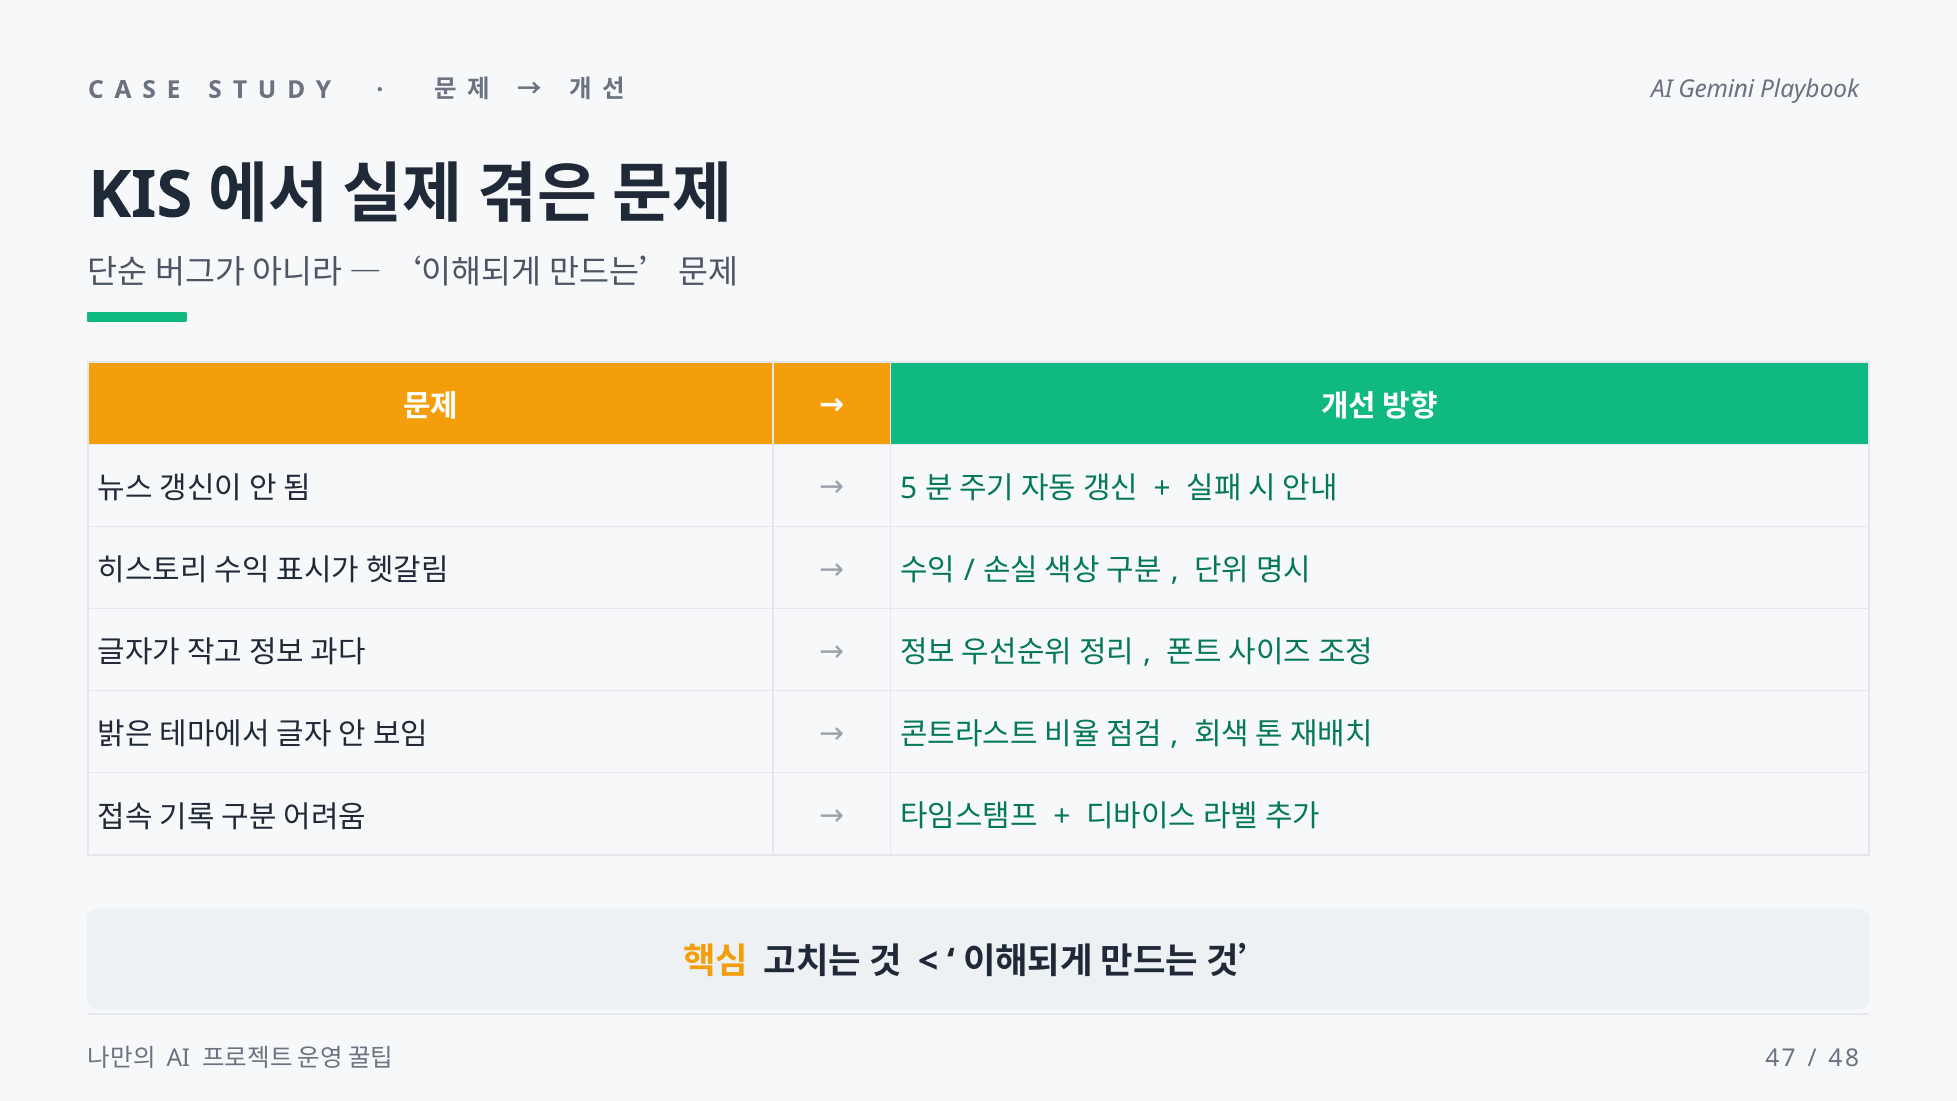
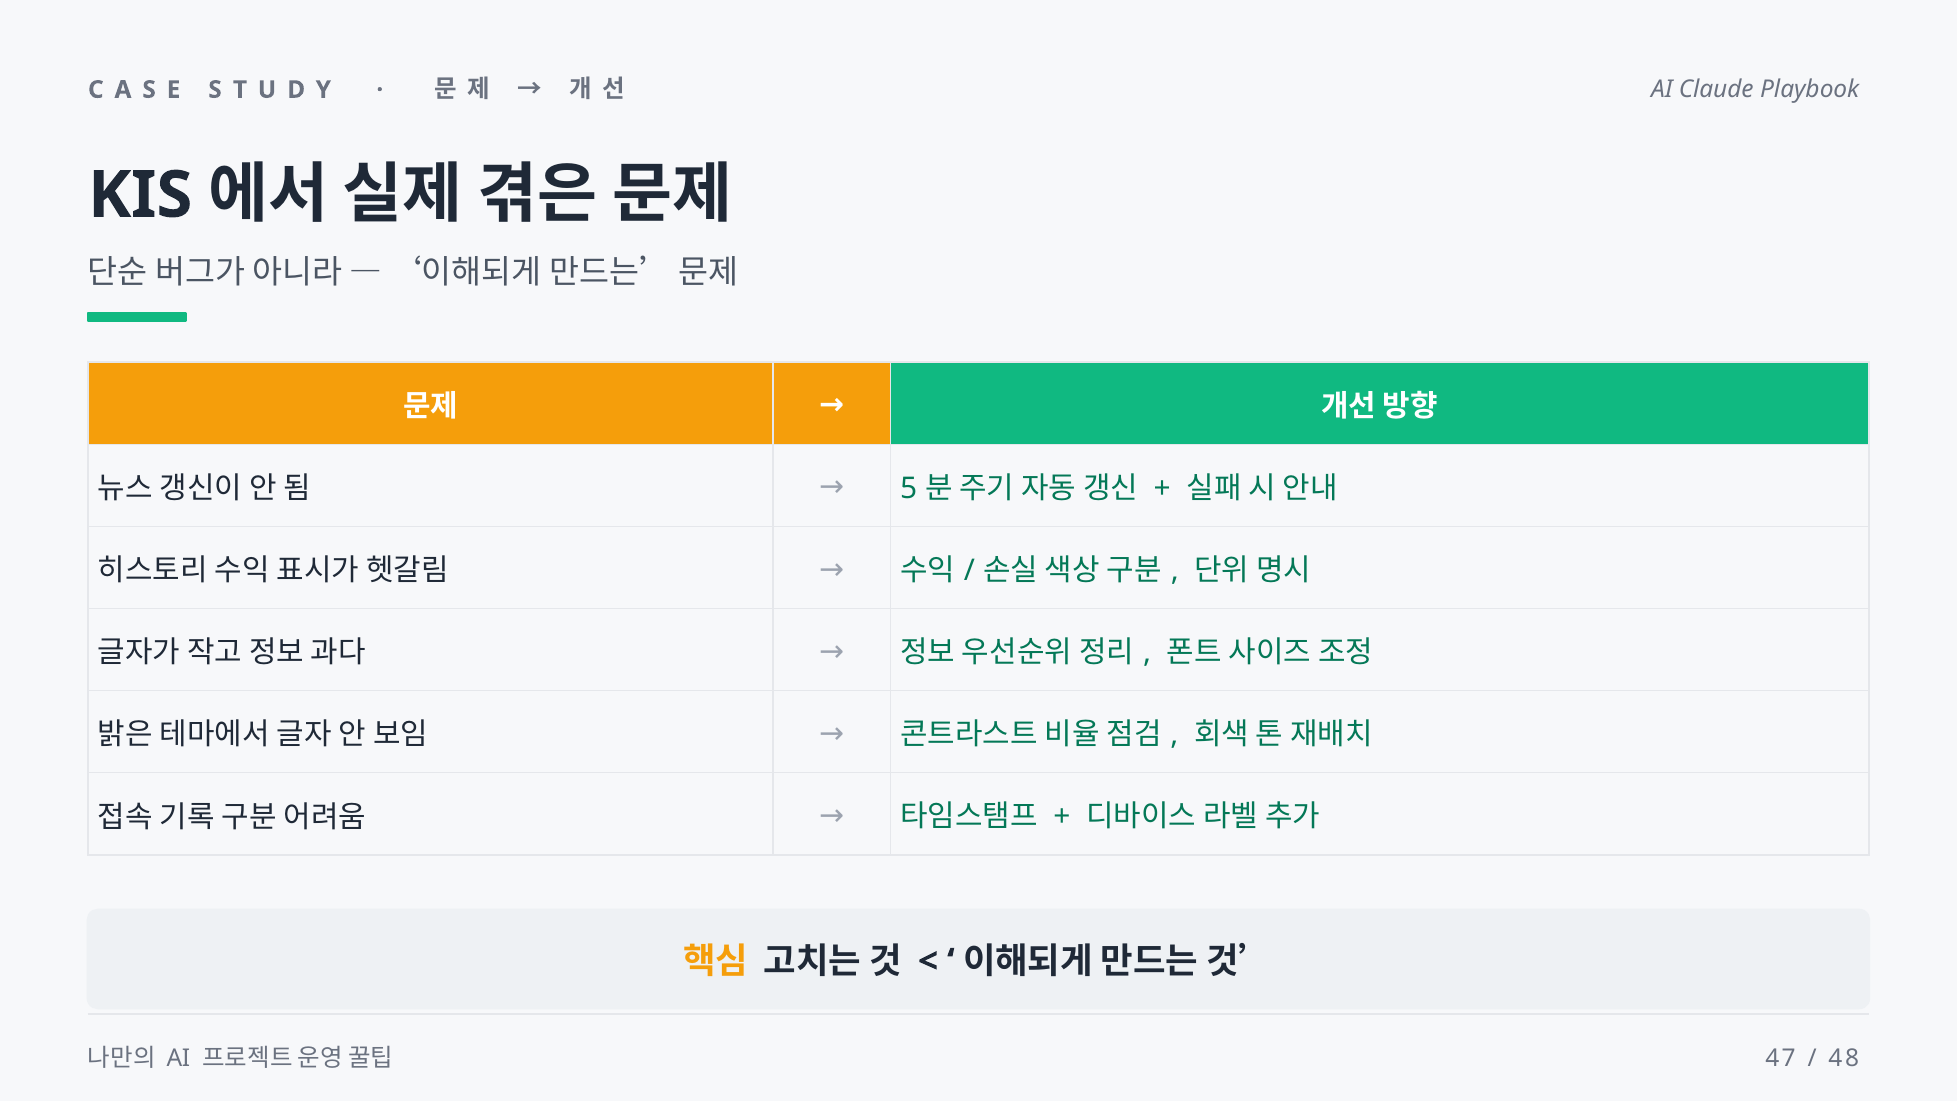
Gemini: Gemini -> Claude
